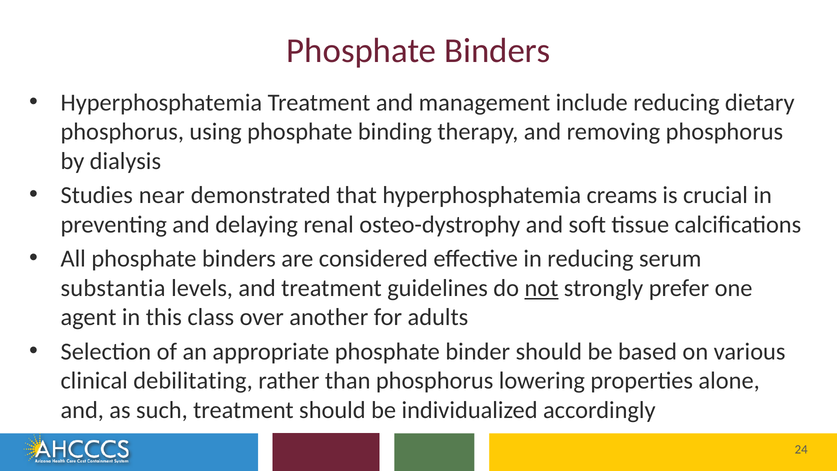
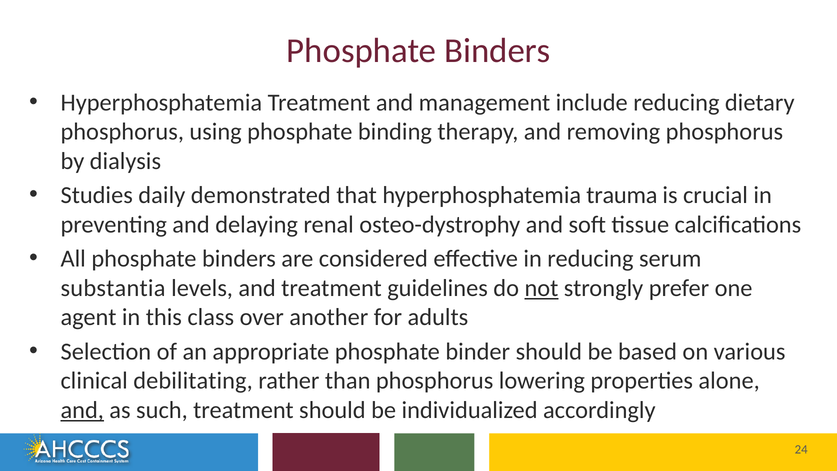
near: near -> daily
creams: creams -> trauma
and at (82, 410) underline: none -> present
